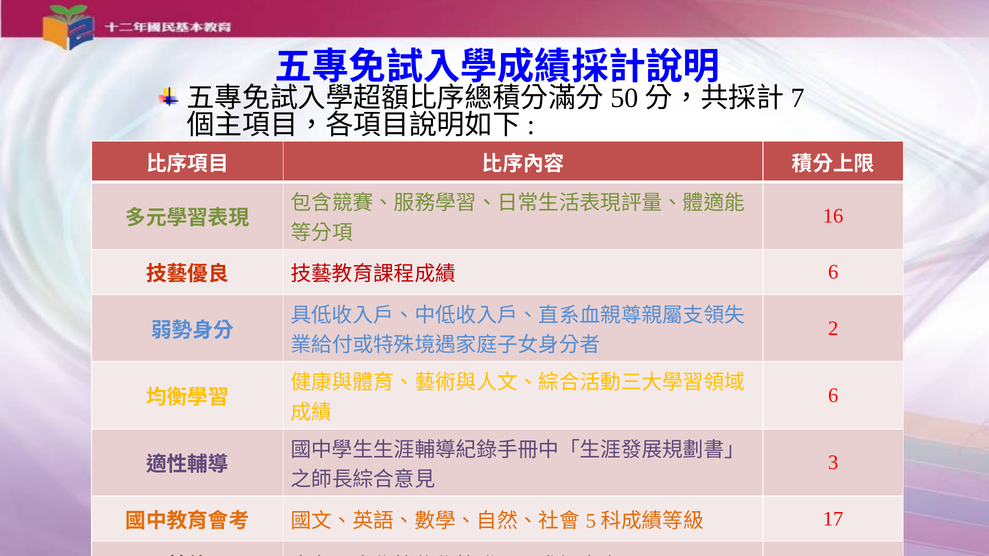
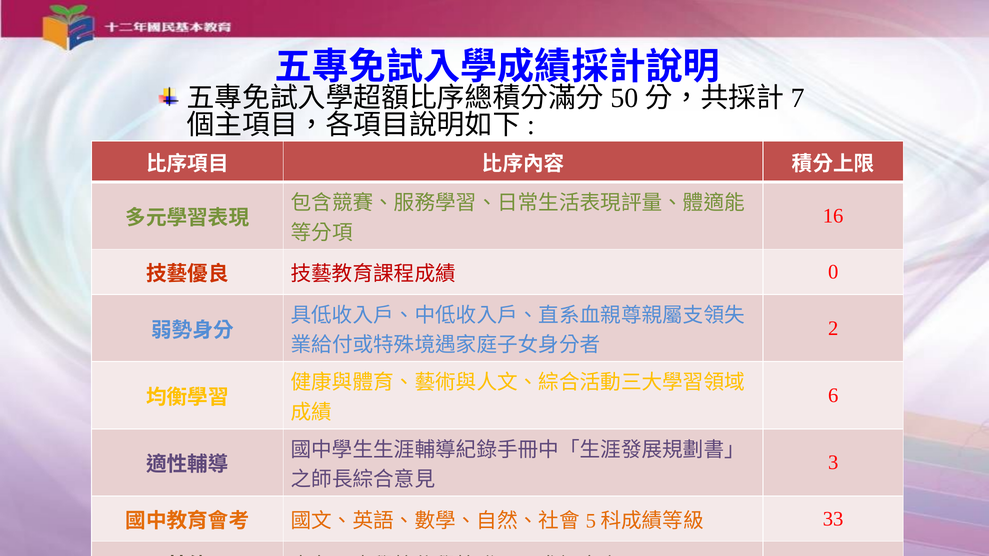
6 at (833, 272): 6 -> 0
17: 17 -> 33
